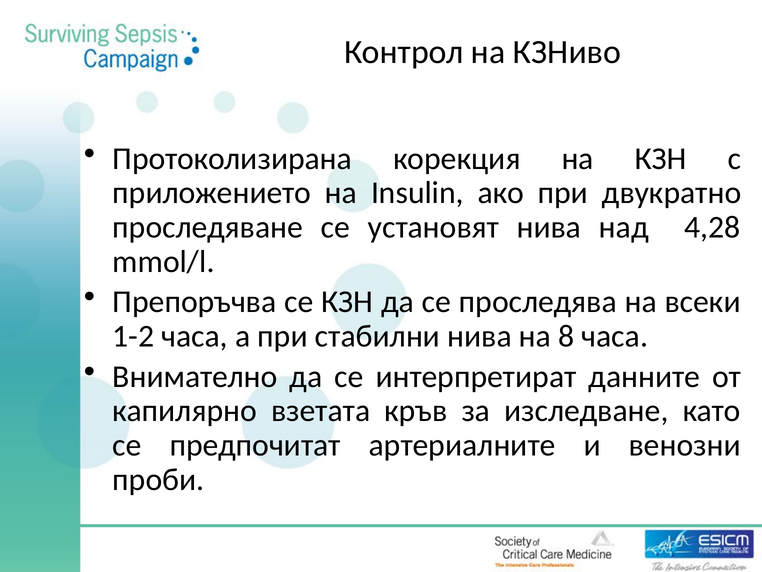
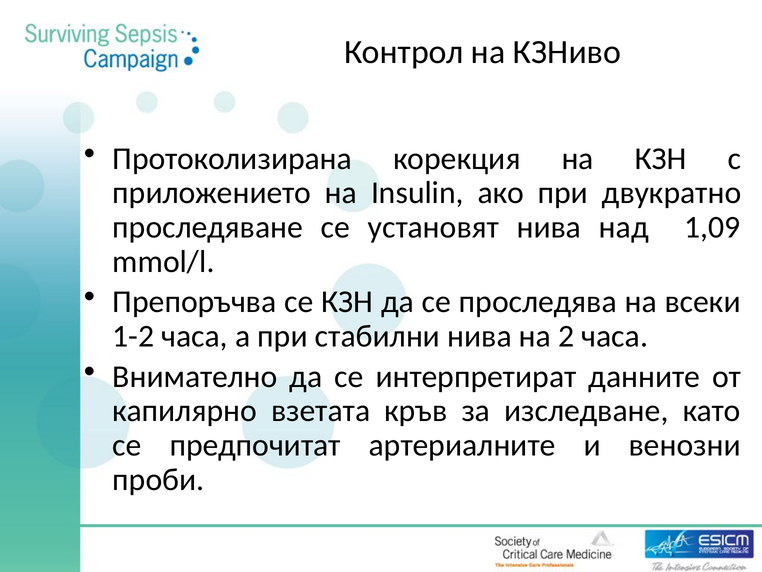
4,28: 4,28 -> 1,09
8: 8 -> 2
